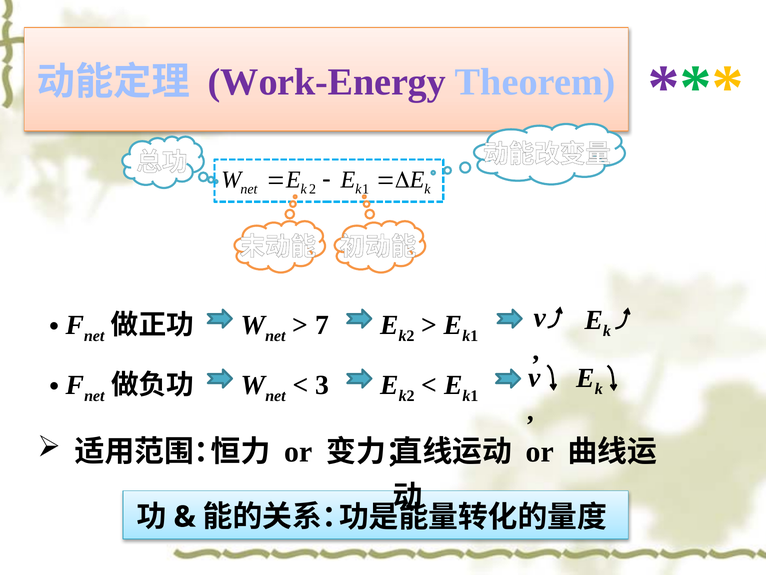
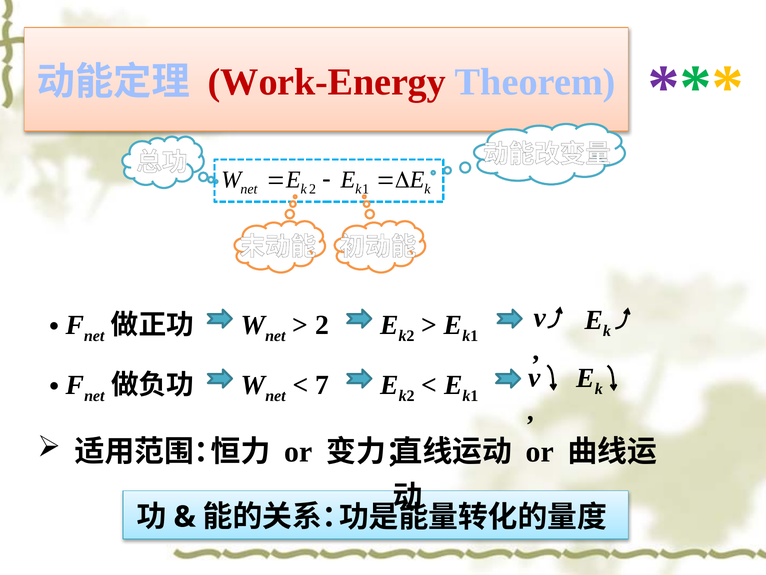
Work-Energy colour: purple -> red
7 at (322, 325): 7 -> 2
3: 3 -> 7
